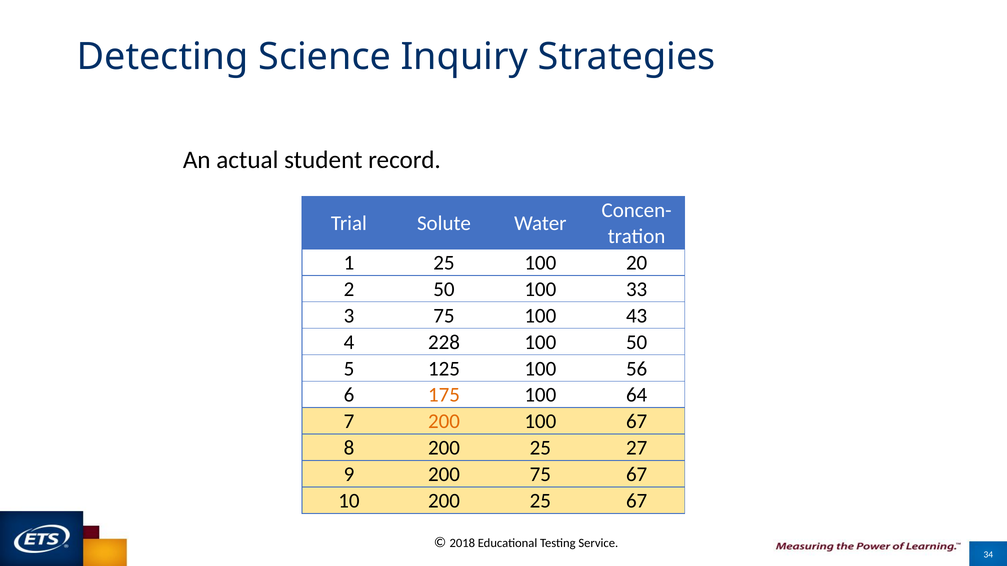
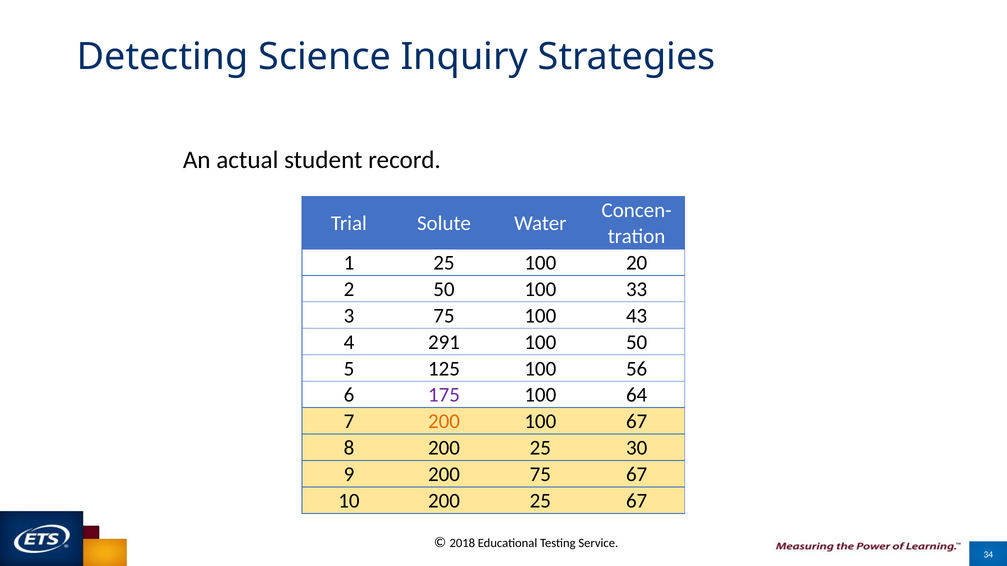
228: 228 -> 291
175 colour: orange -> purple
27: 27 -> 30
